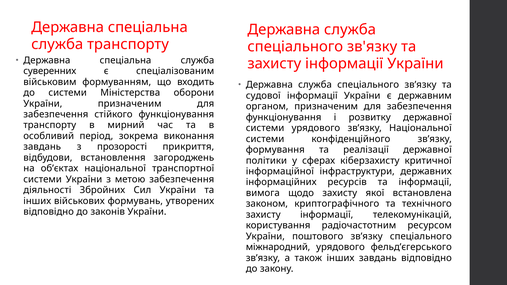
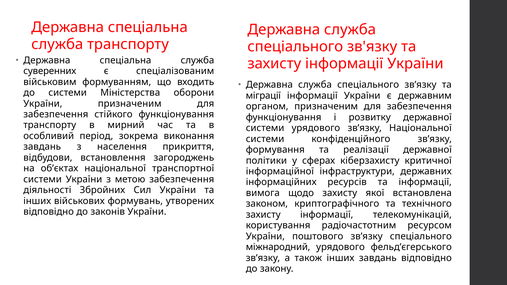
судової: судової -> міграції
прозорості: прозорості -> населення
